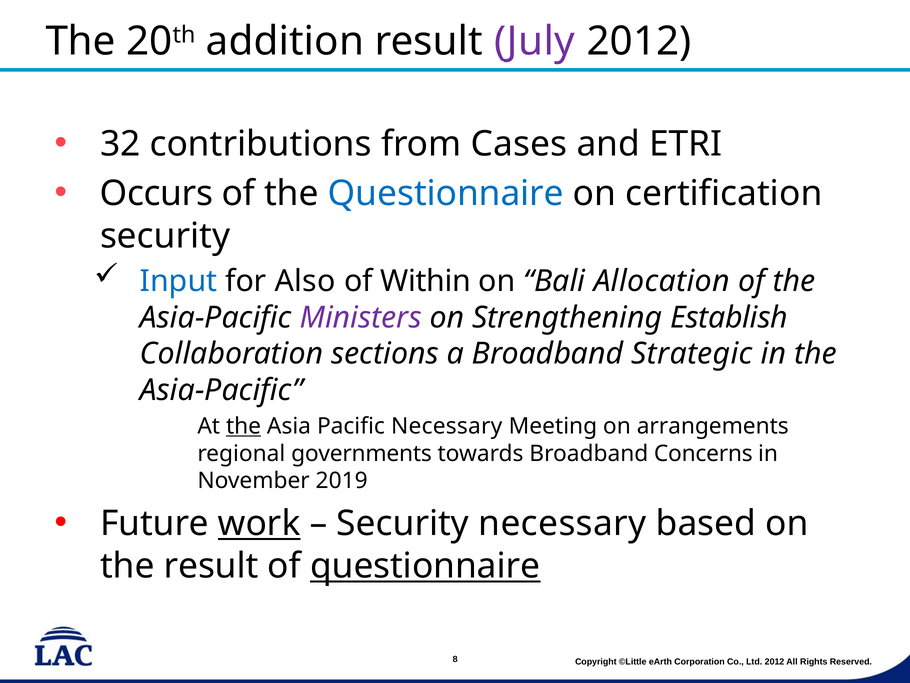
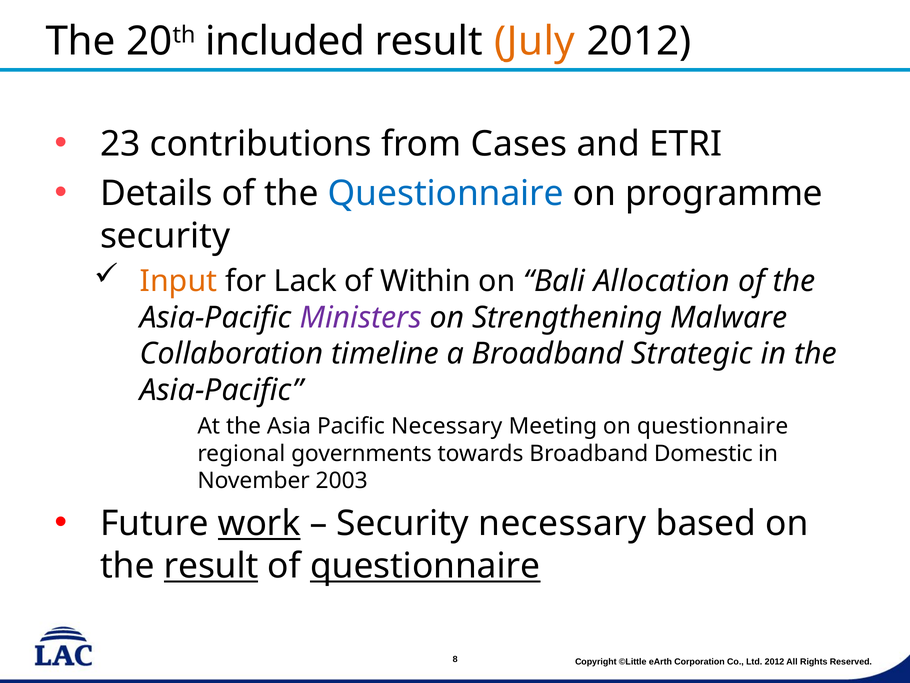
addition: addition -> included
July colour: purple -> orange
32: 32 -> 23
Occurs: Occurs -> Details
certification: certification -> programme
Input colour: blue -> orange
Also: Also -> Lack
Establish: Establish -> Malware
sections: sections -> timeline
the at (244, 426) underline: present -> none
on arrangements: arrangements -> questionnaire
Concerns: Concerns -> Domestic
2019: 2019 -> 2003
result at (211, 566) underline: none -> present
